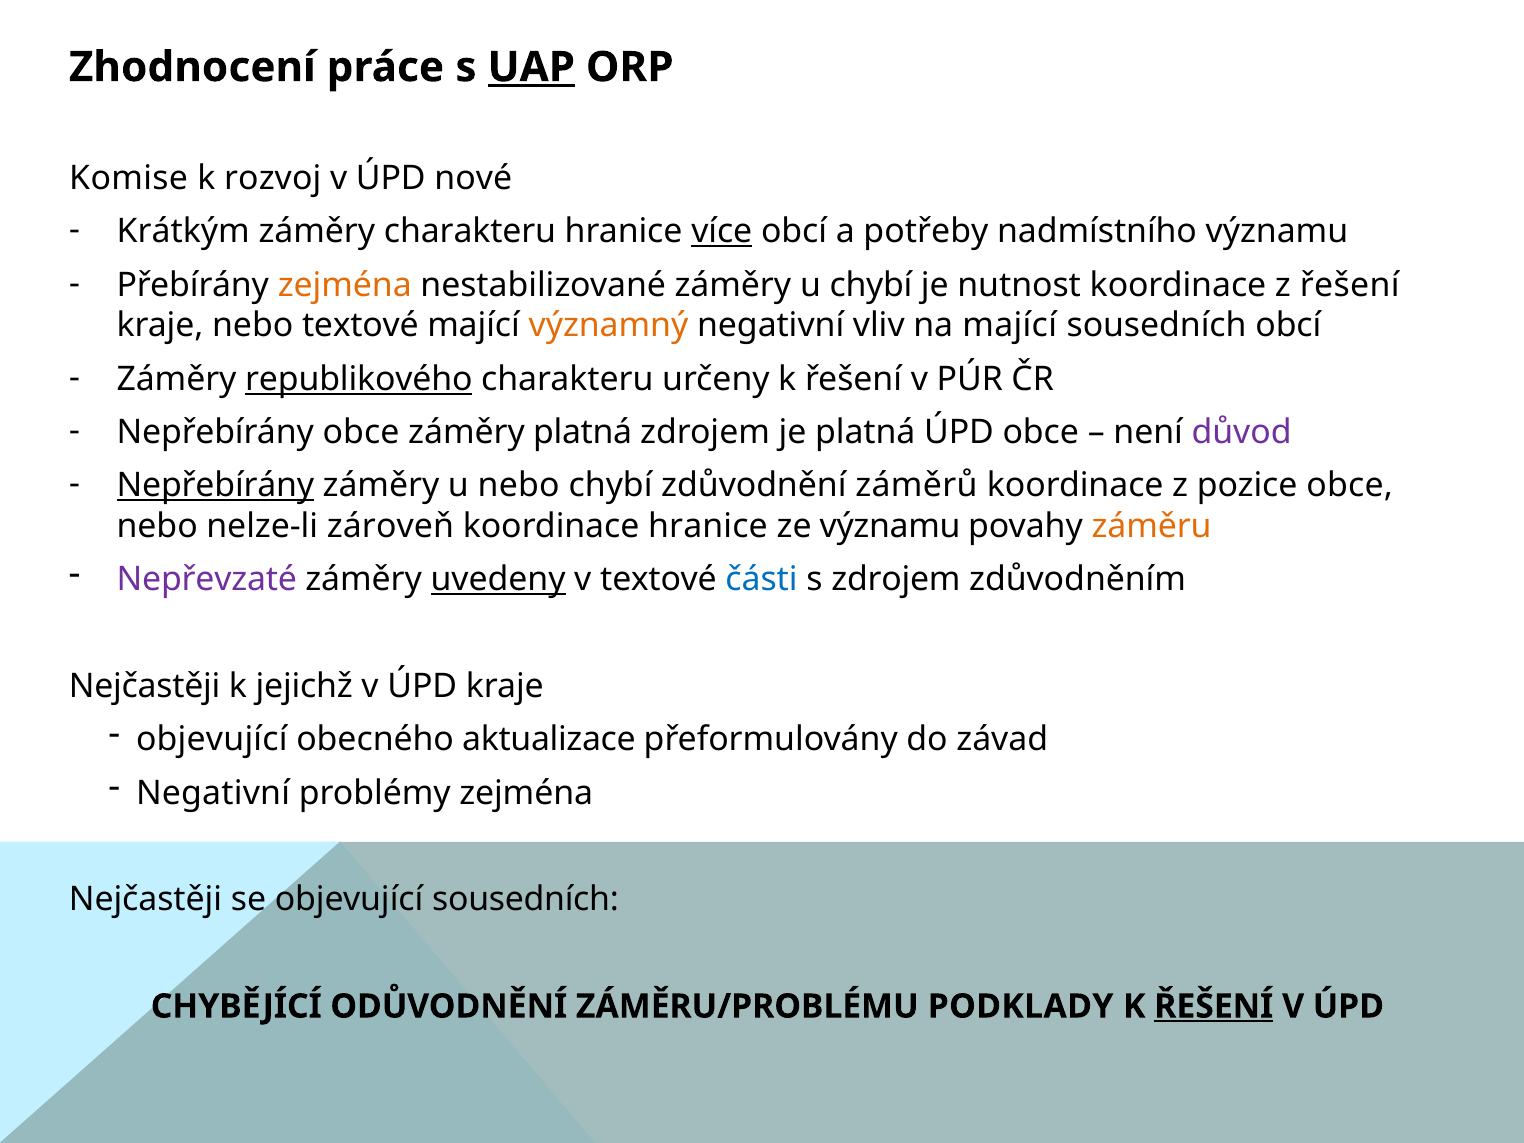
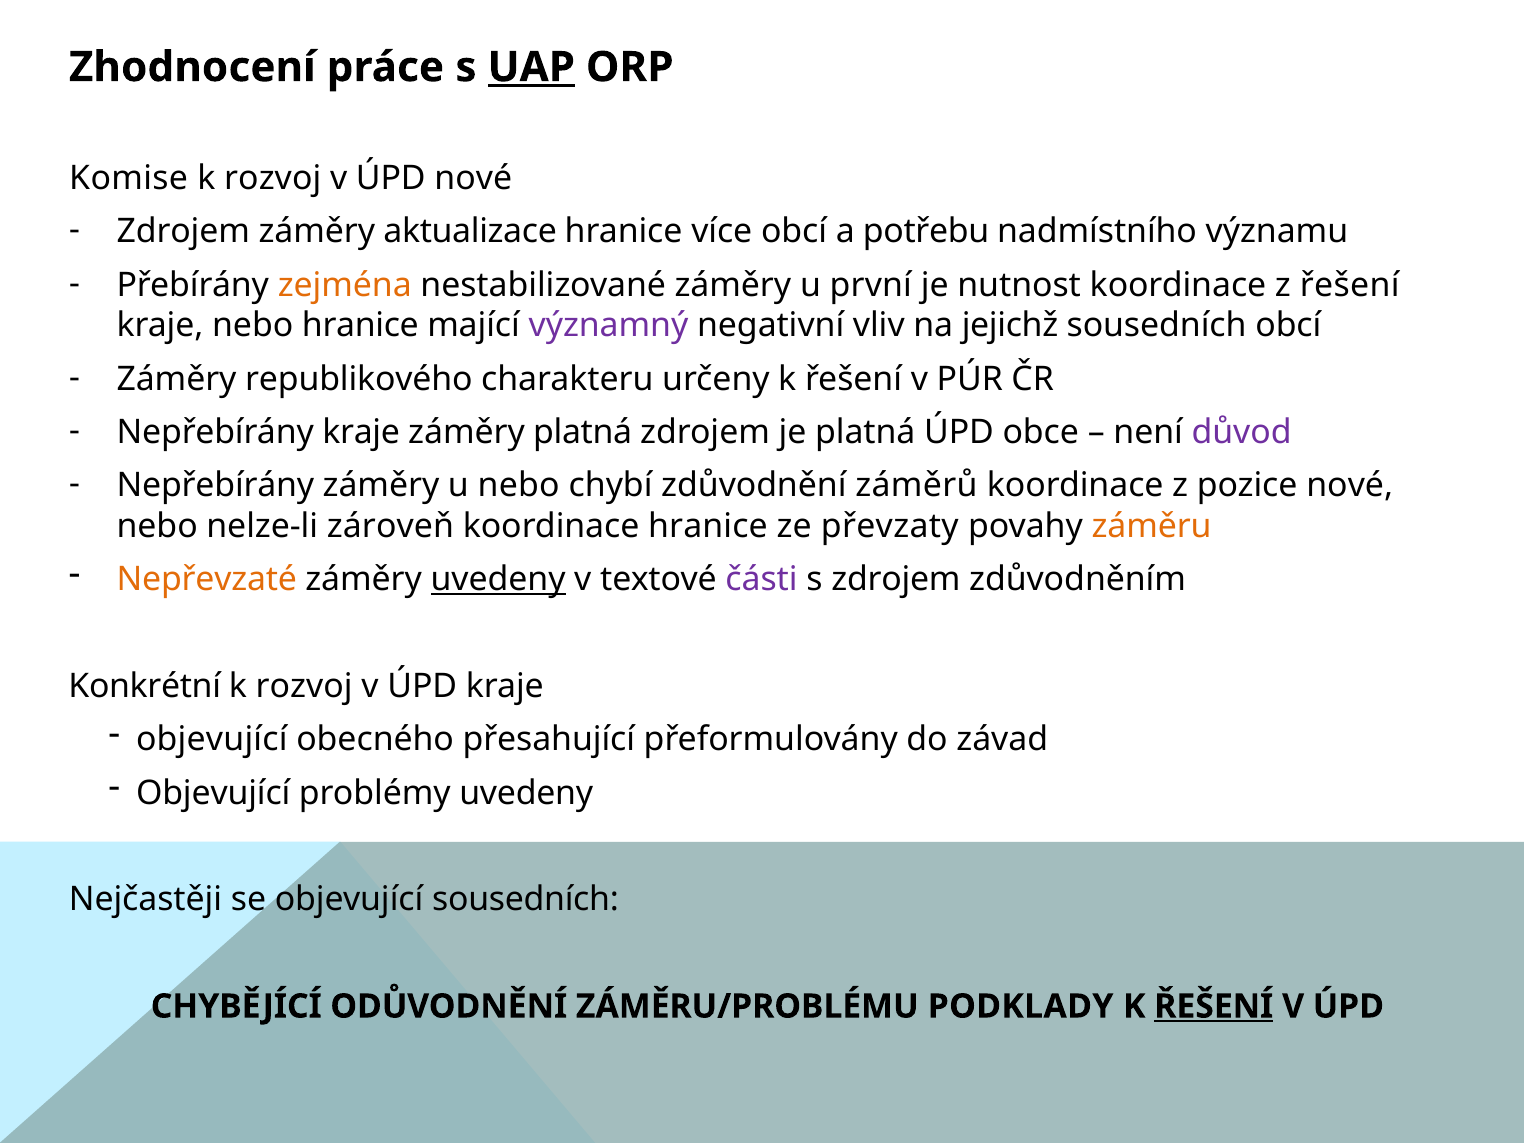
Krátkým at (183, 232): Krátkým -> Zdrojem
záměry charakteru: charakteru -> aktualizace
více underline: present -> none
potřeby: potřeby -> potřebu
u chybí: chybí -> první
nebo textové: textové -> hranice
významný colour: orange -> purple
na mající: mající -> jejichž
republikového underline: present -> none
Nepřebírány obce: obce -> kraje
Nepřebírány at (215, 486) underline: present -> none
pozice obce: obce -> nové
ze významu: významu -> převzaty
Nepřevzaté colour: purple -> orange
části colour: blue -> purple
Nejčastěji at (145, 686): Nejčastěji -> Konkrétní
jejichž at (304, 686): jejichž -> rozvoj
aktualizace: aktualizace -> přesahující
Negativní at (213, 793): Negativní -> Objevující
problémy zejména: zejména -> uvedeny
